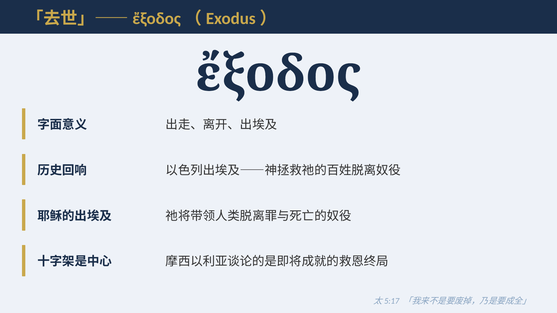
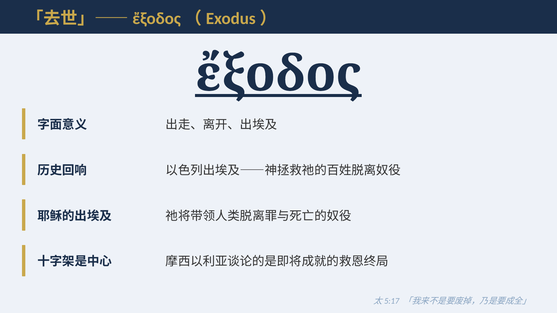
ἔξοδος underline: none -> present
